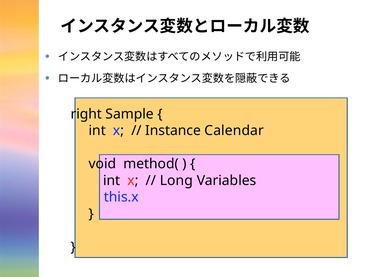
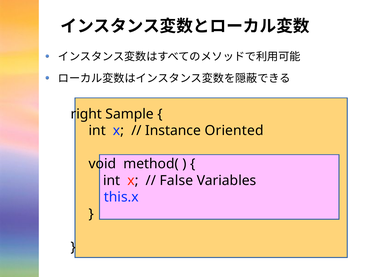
Calendar: Calendar -> Oriented
Long: Long -> False
